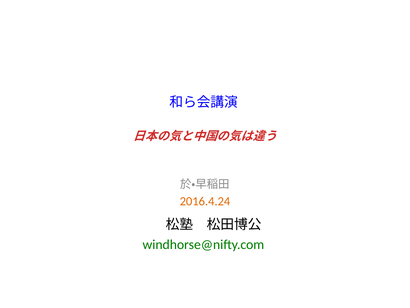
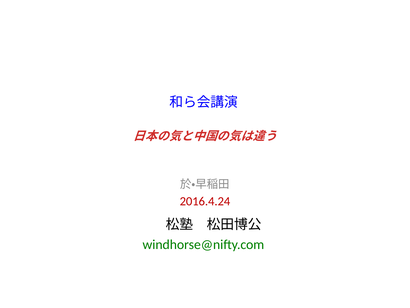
2016.4.24 colour: orange -> red
